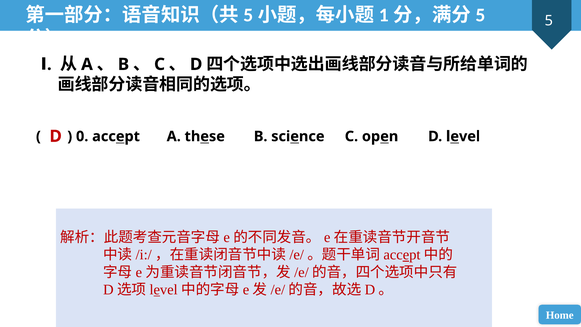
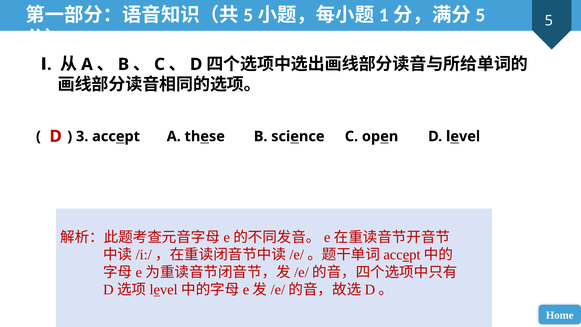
0: 0 -> 3
